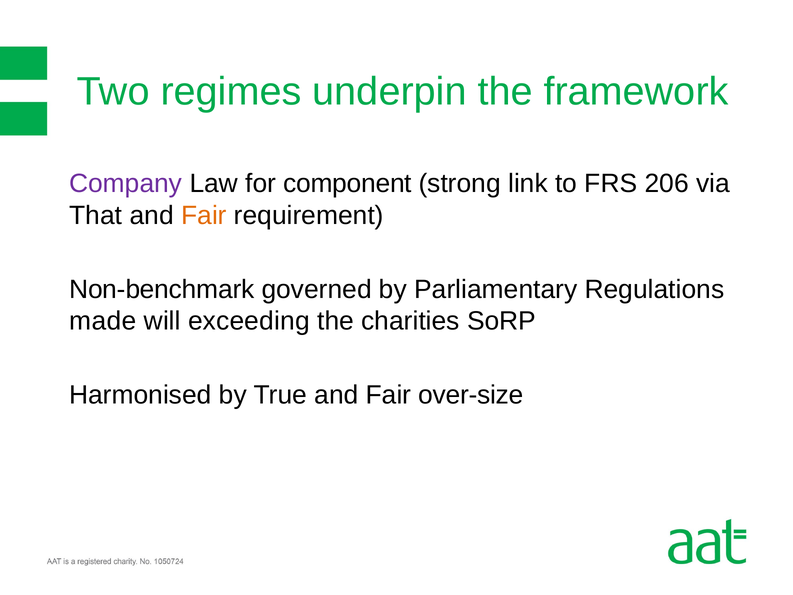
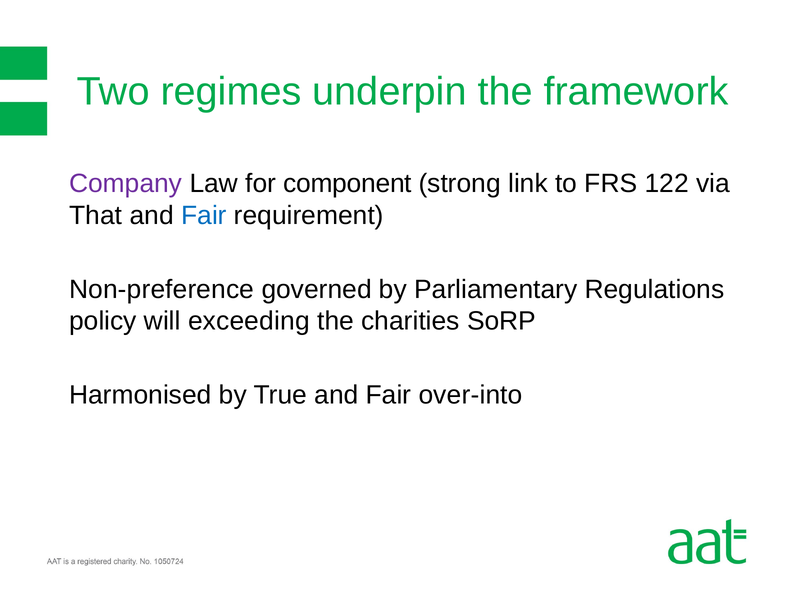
206: 206 -> 122
Fair at (204, 215) colour: orange -> blue
Non-benchmark: Non-benchmark -> Non-preference
made: made -> policy
over-size: over-size -> over-into
